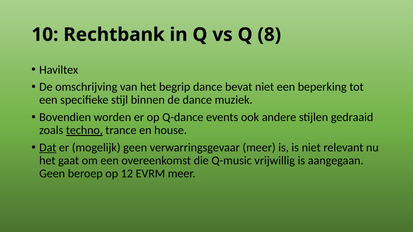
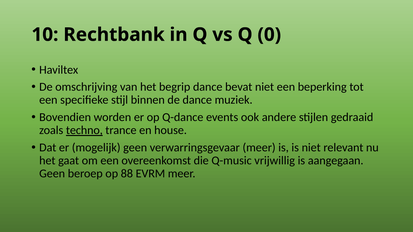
8: 8 -> 0
Dat underline: present -> none
12: 12 -> 88
